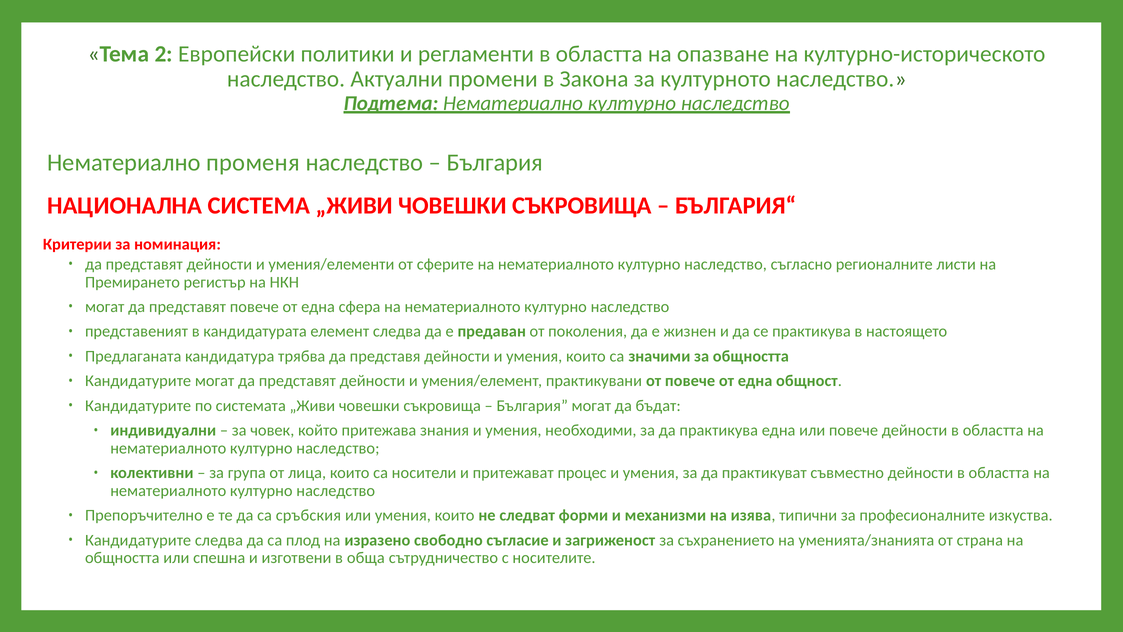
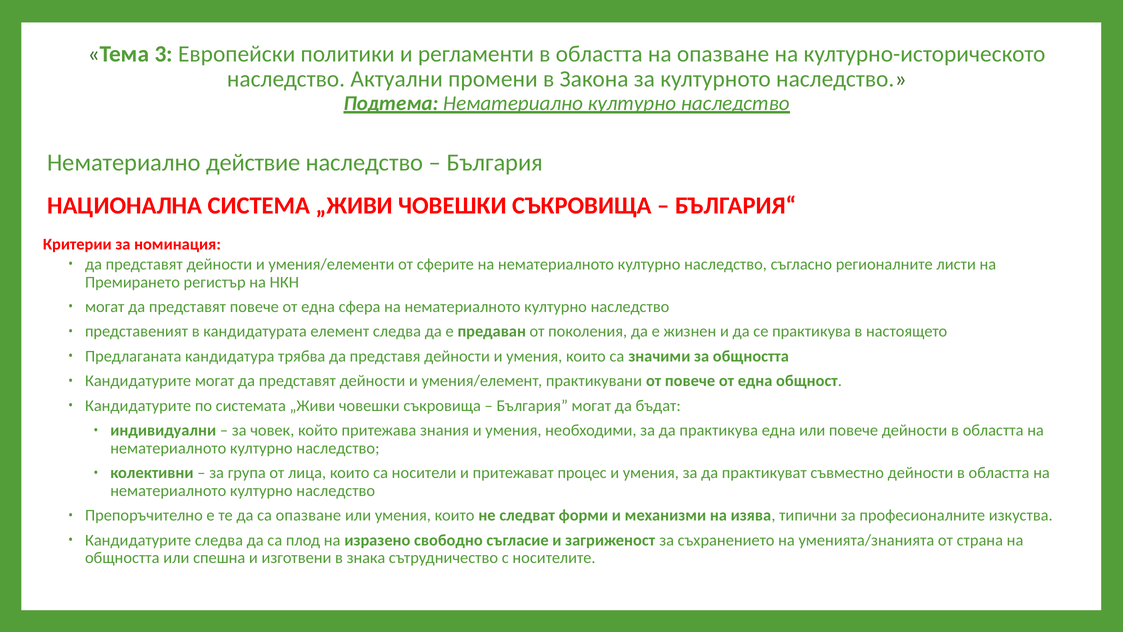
2: 2 -> 3
променя: променя -> действие
са сръбския: сръбския -> опазване
обща: обща -> знака
